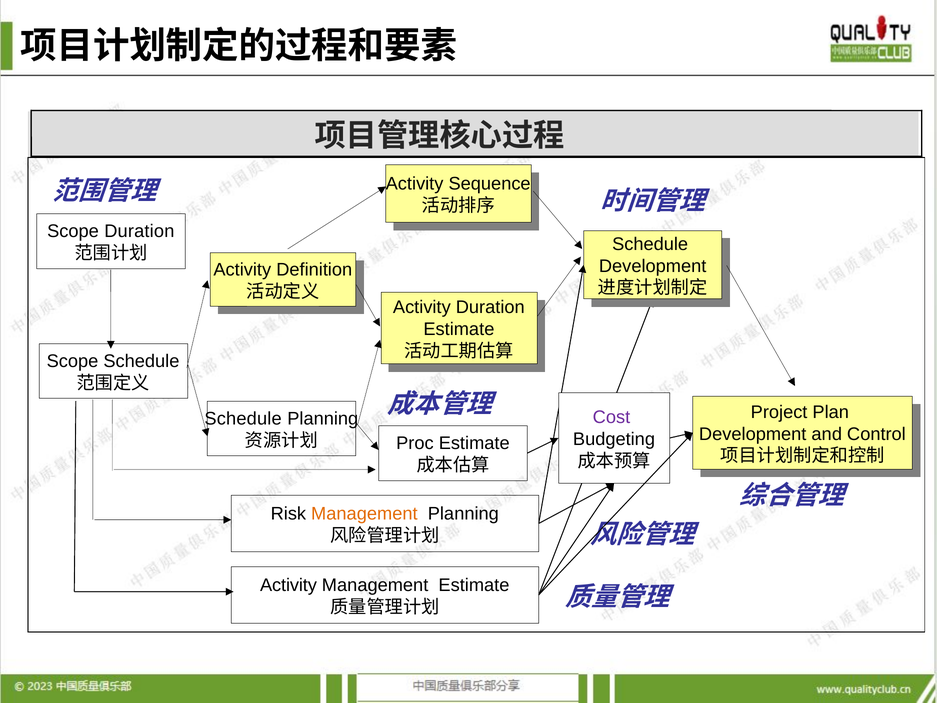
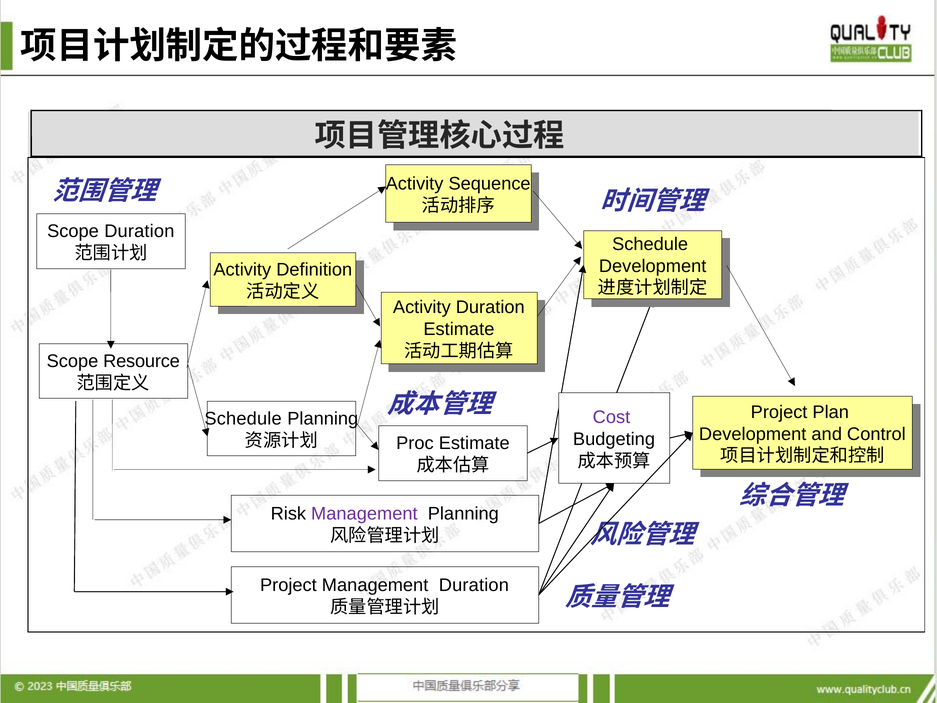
Scope Schedule: Schedule -> Resource
Management at (364, 514) colour: orange -> purple
Activity at (288, 585): Activity -> Project
Management Estimate: Estimate -> Duration
